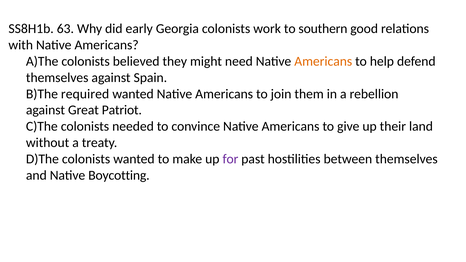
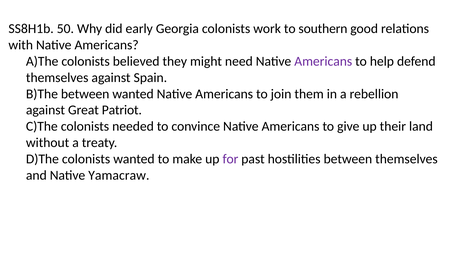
63: 63 -> 50
Americans at (323, 61) colour: orange -> purple
B)The required: required -> between
Boycotting: Boycotting -> Yamacraw
